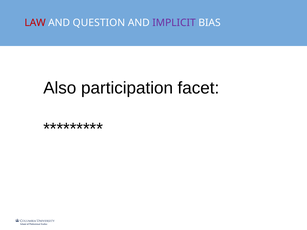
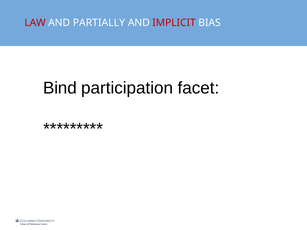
QUESTION: QUESTION -> PARTIALLY
IMPLICIT colour: purple -> red
Also: Also -> Bind
